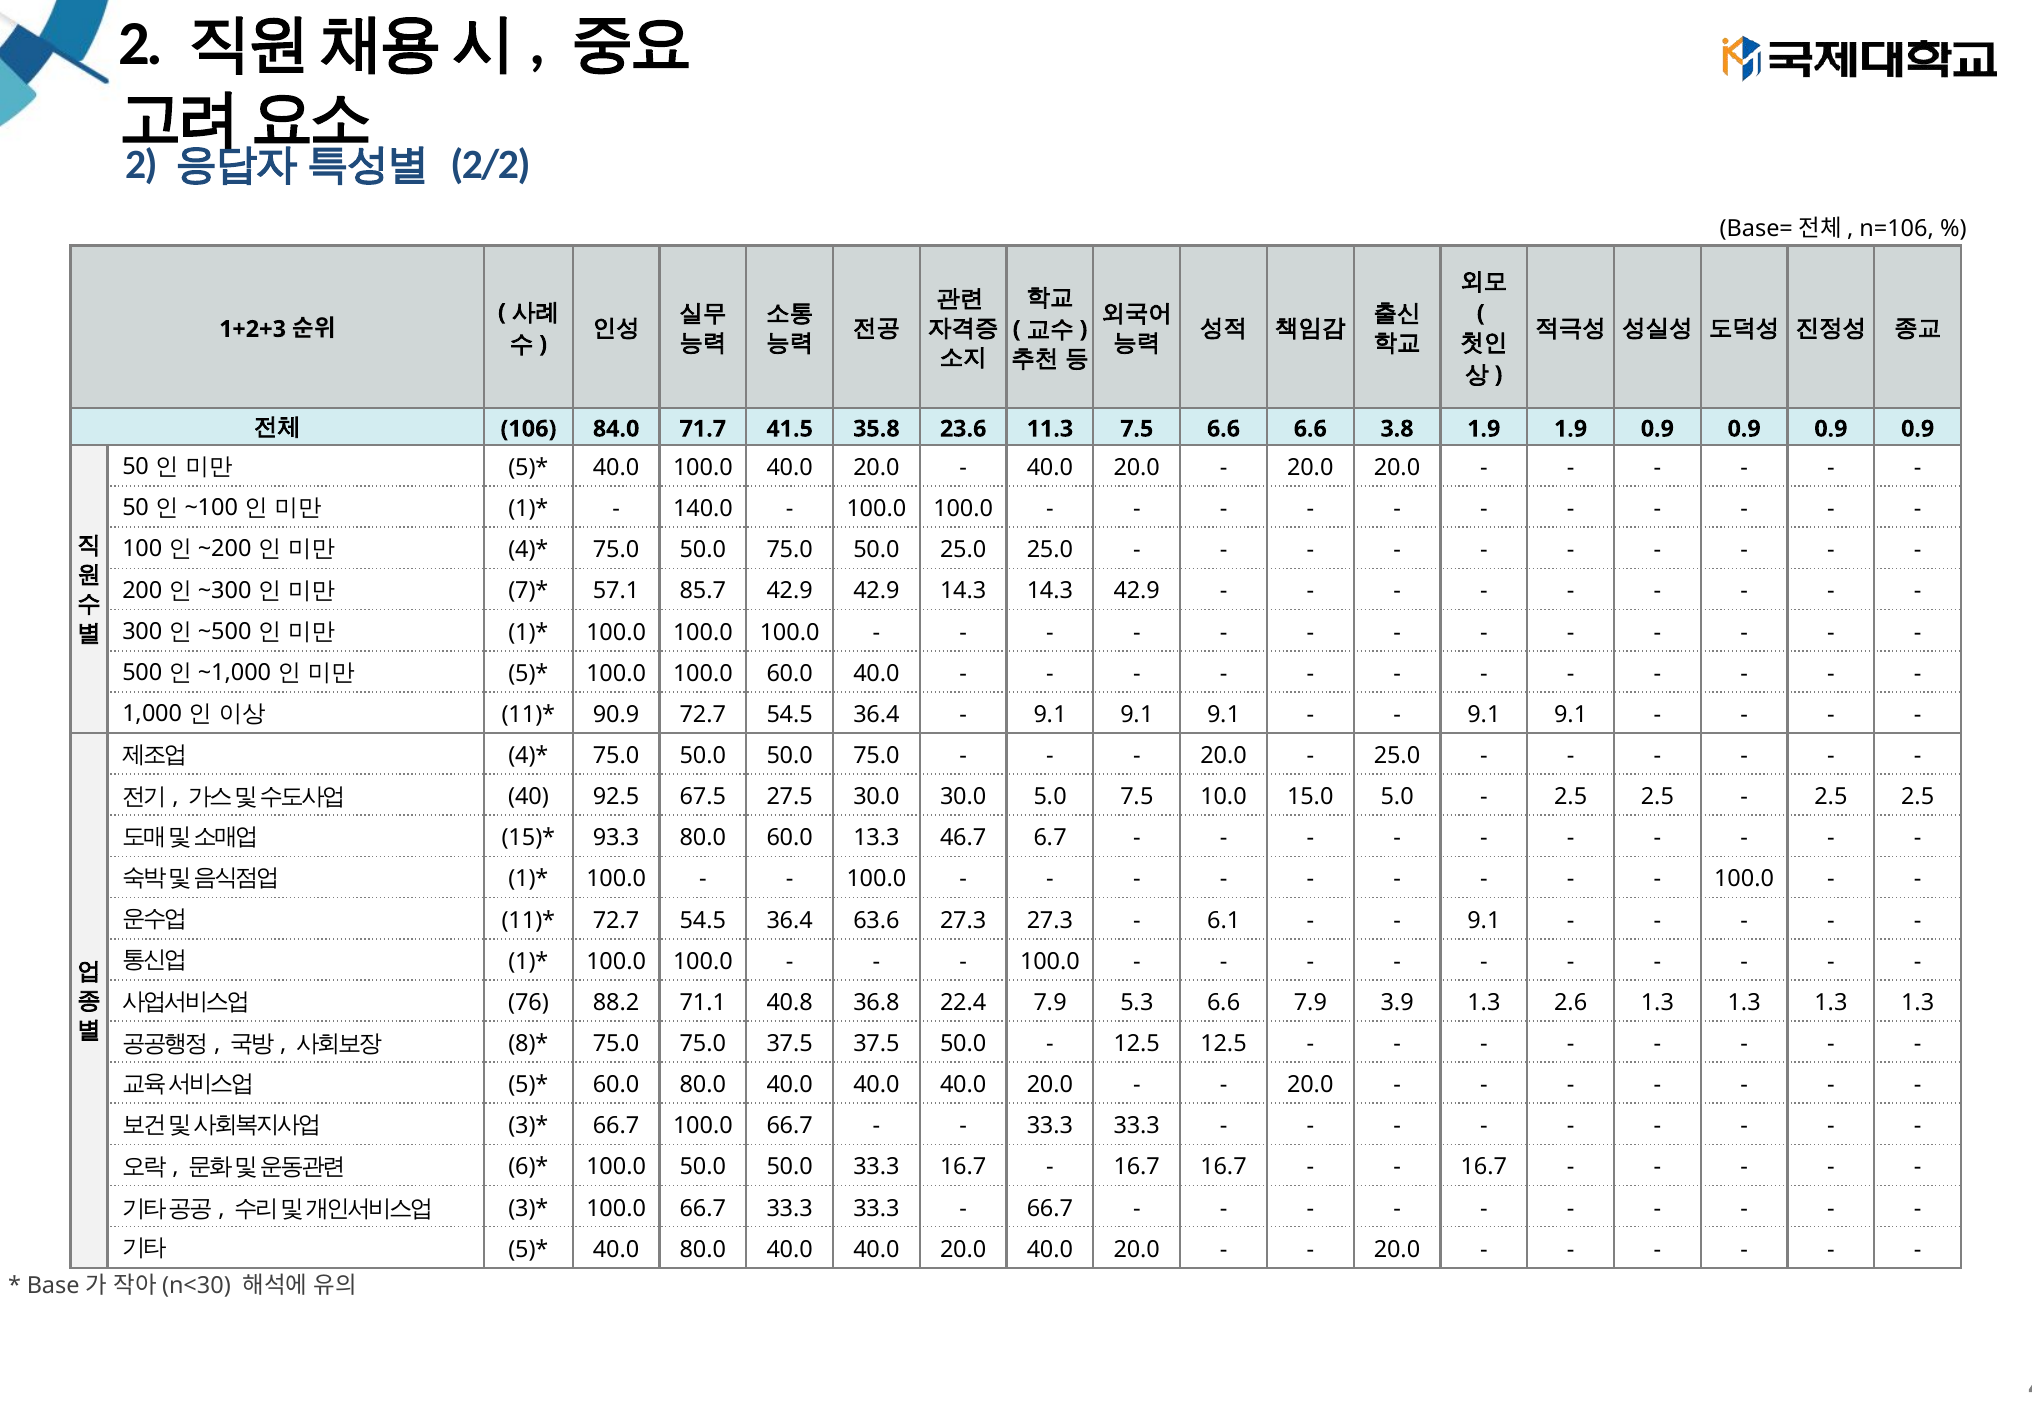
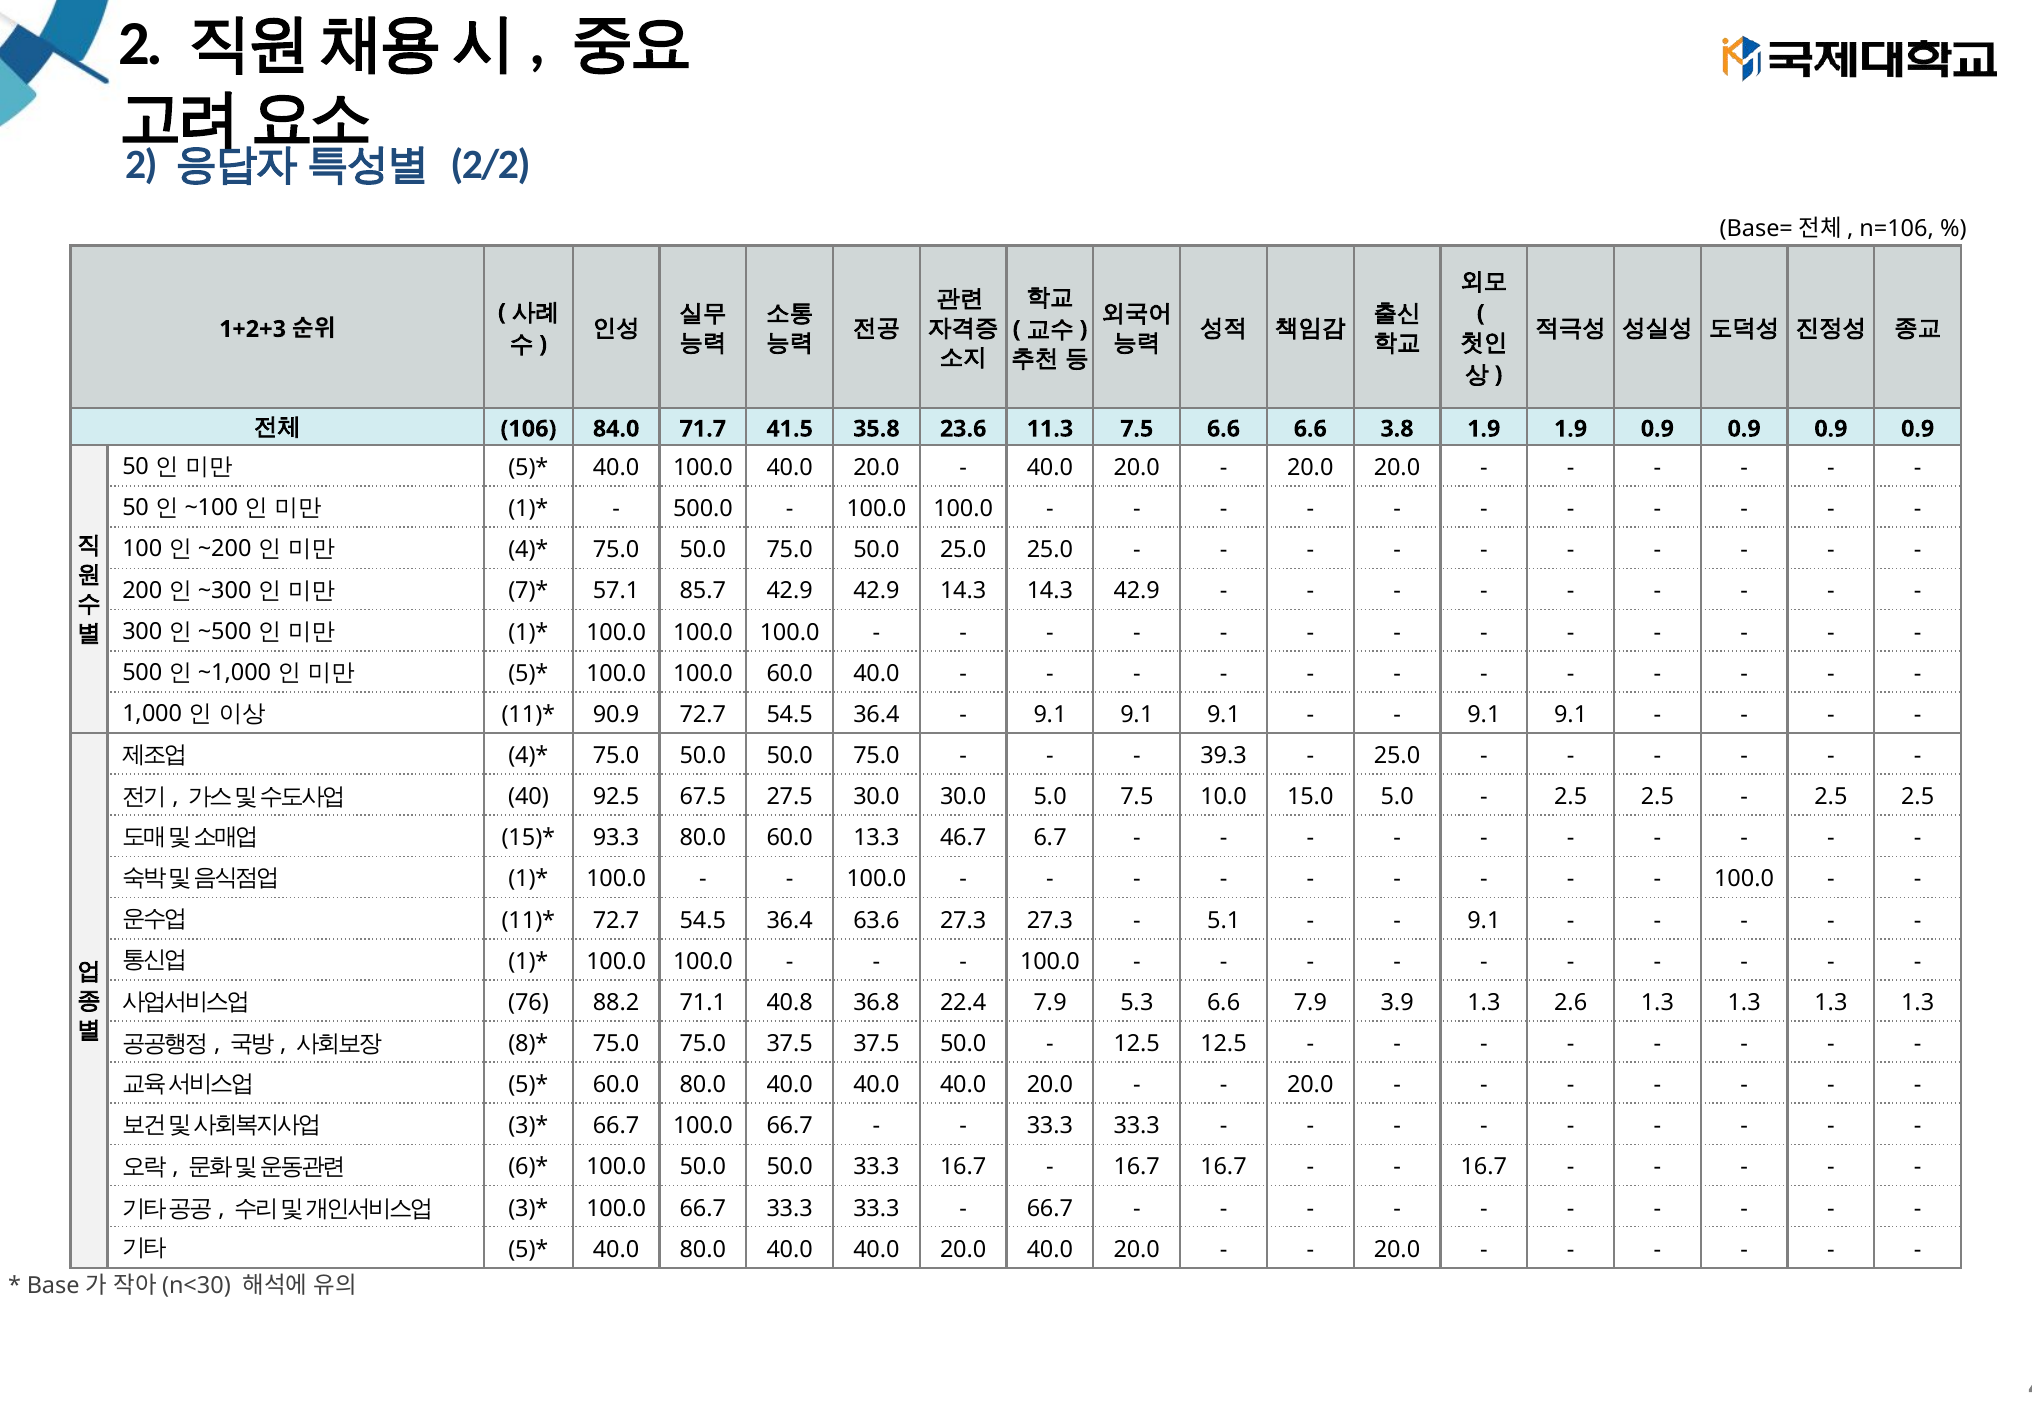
140.0: 140.0 -> 500.0
20.0 at (1224, 756): 20.0 -> 39.3
6.1: 6.1 -> 5.1
